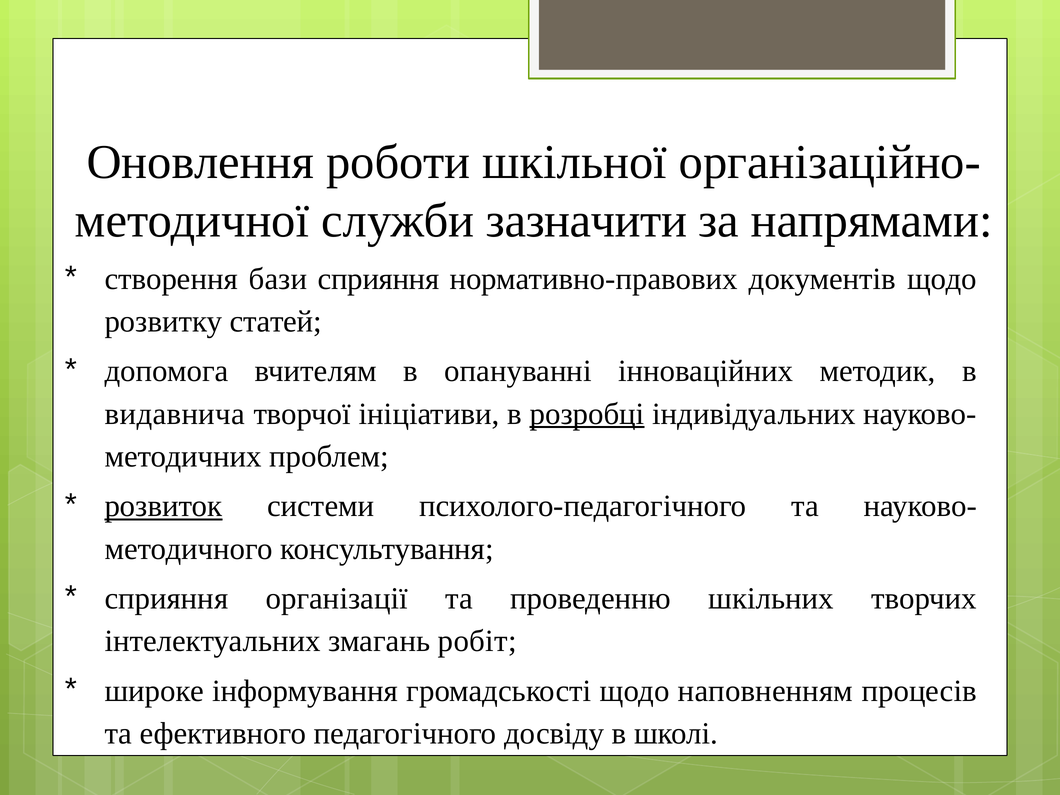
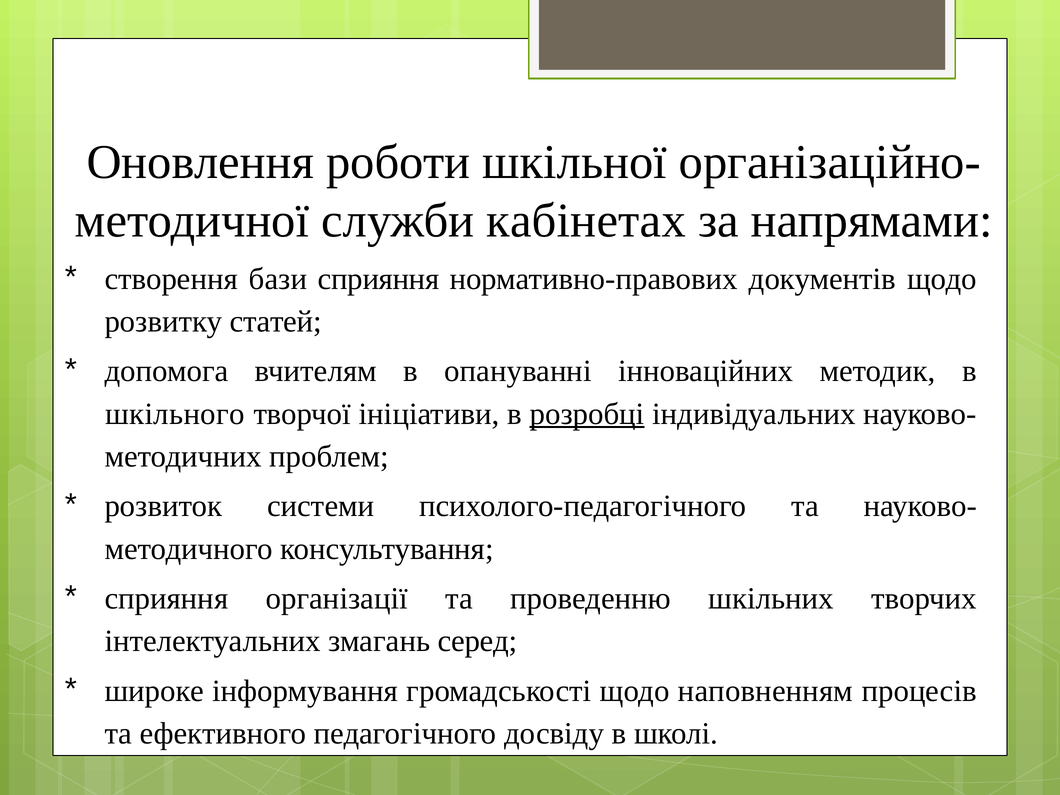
зазначити: зазначити -> кабінетах
видавнича: видавнича -> шкільного
розвиток underline: present -> none
робіт: робіт -> серед
